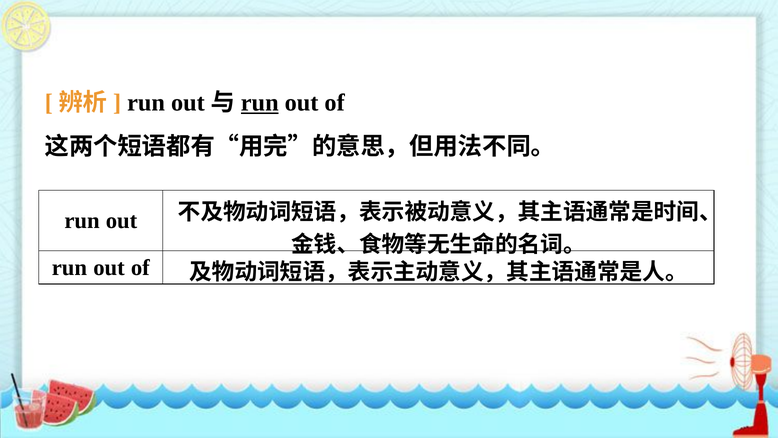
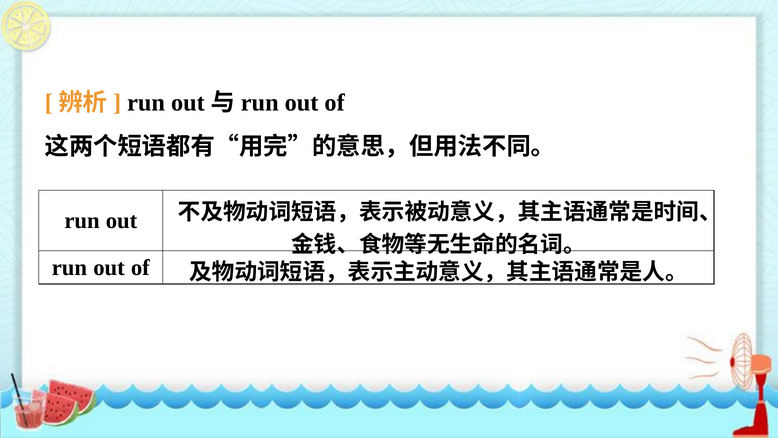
run at (260, 103) underline: present -> none
